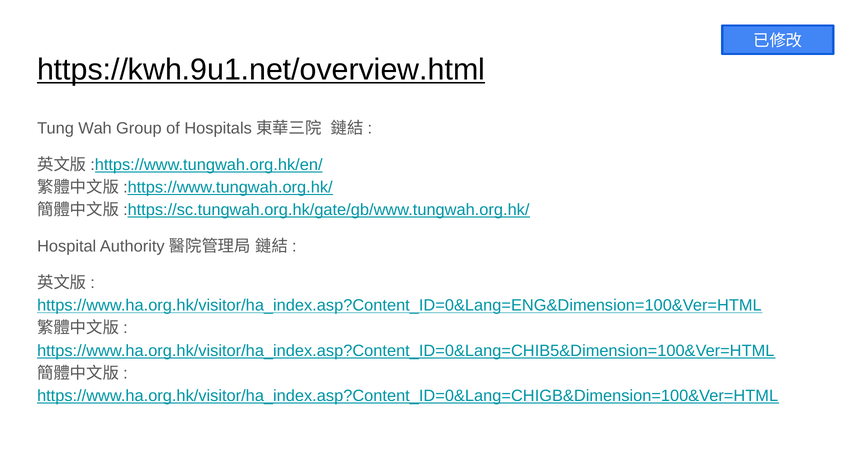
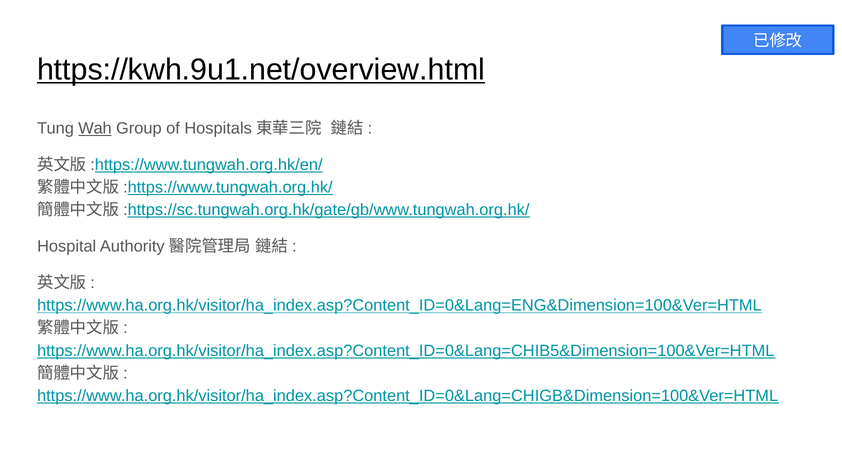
Wah underline: none -> present
